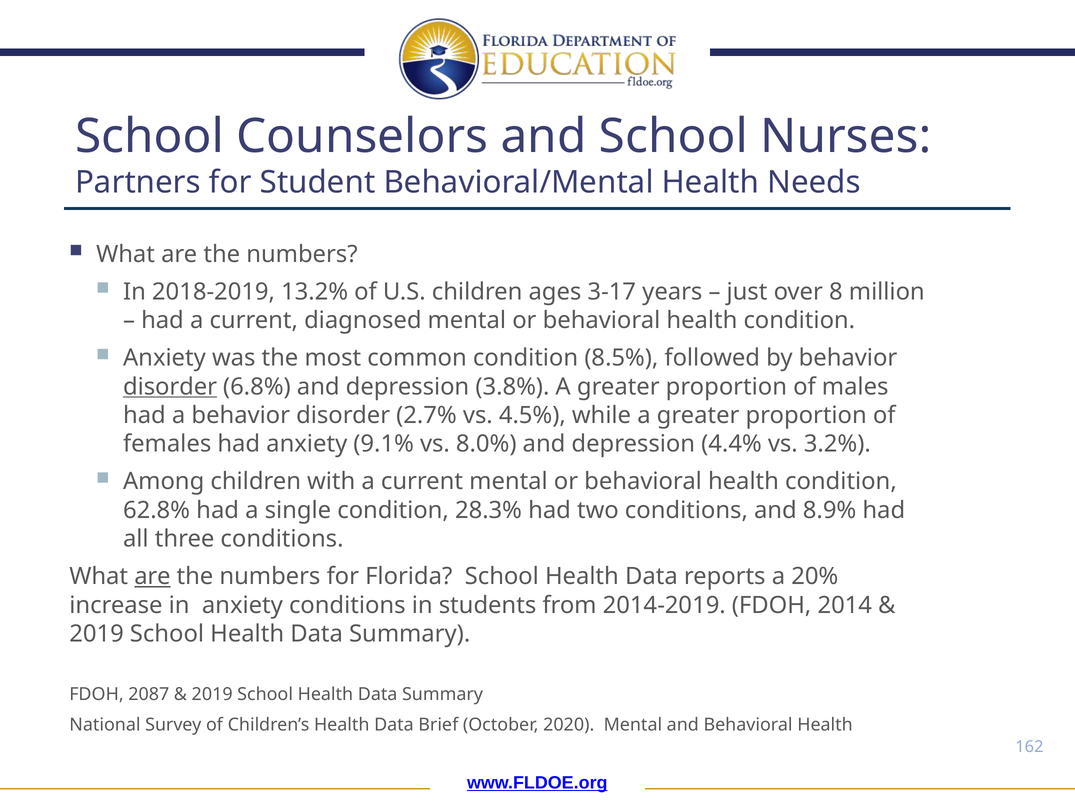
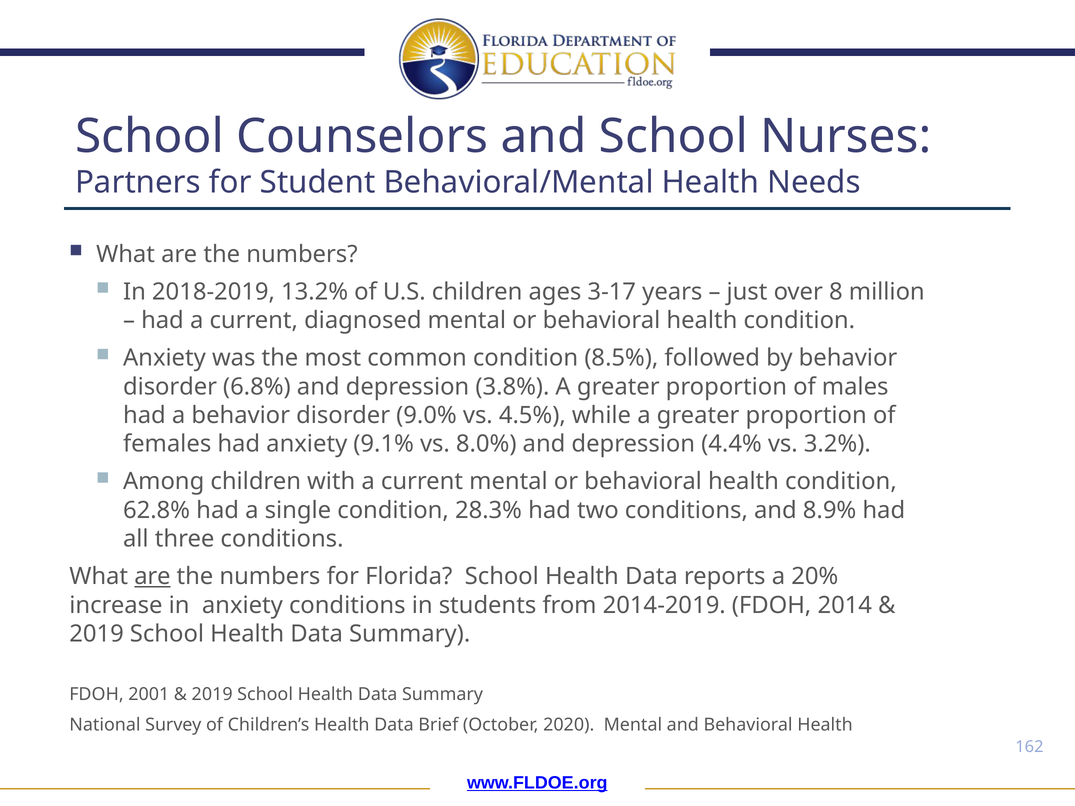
disorder at (170, 387) underline: present -> none
2.7%: 2.7% -> 9.0%
2087: 2087 -> 2001
